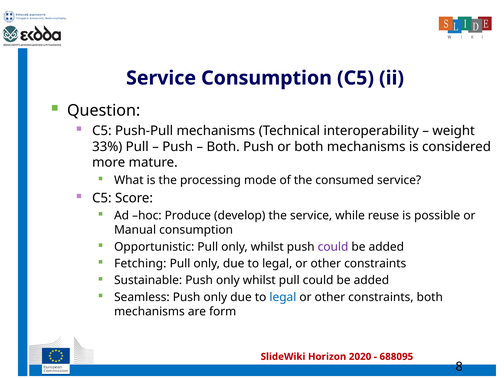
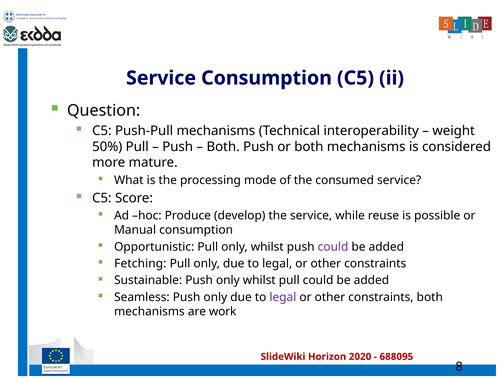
33%: 33% -> 50%
legal at (283, 297) colour: blue -> purple
form: form -> work
